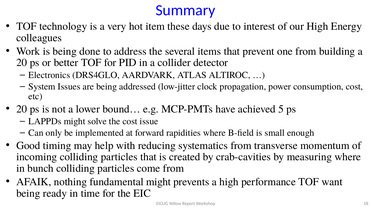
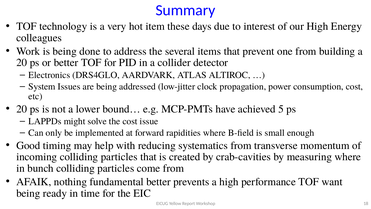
fundamental might: might -> better
